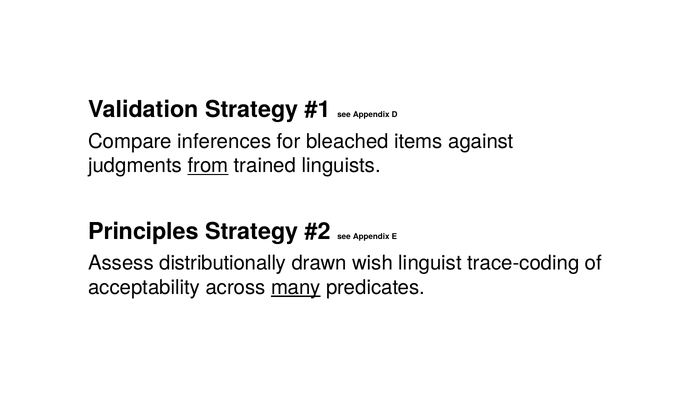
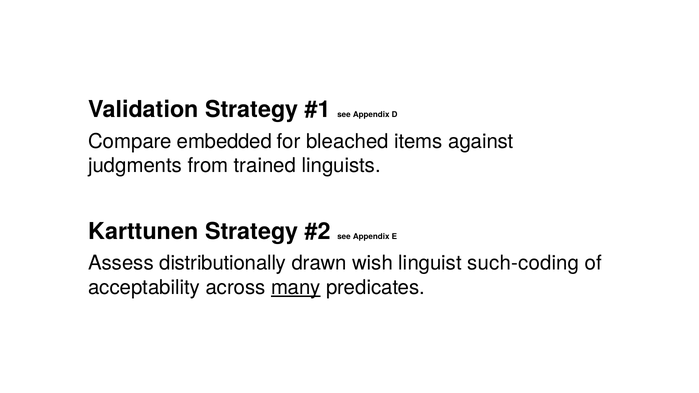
inferences: inferences -> embedded
from underline: present -> none
Principles: Principles -> Karttunen
trace-coding: trace-coding -> such-coding
